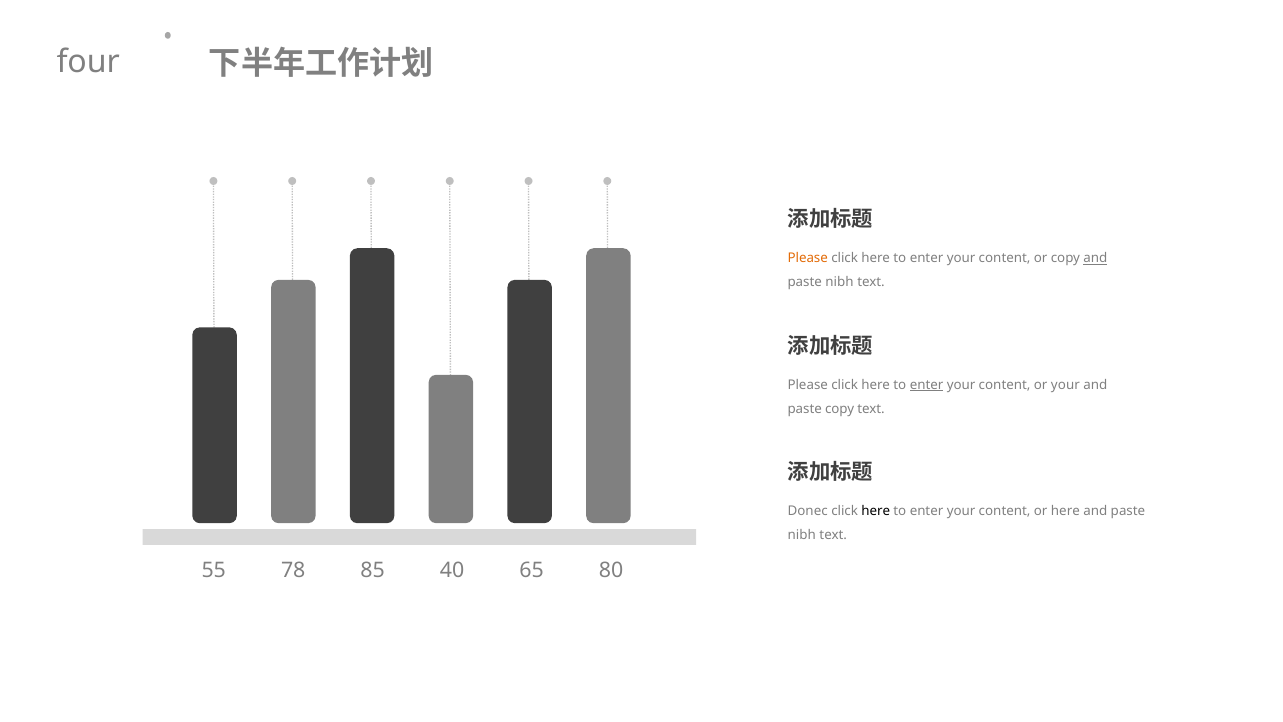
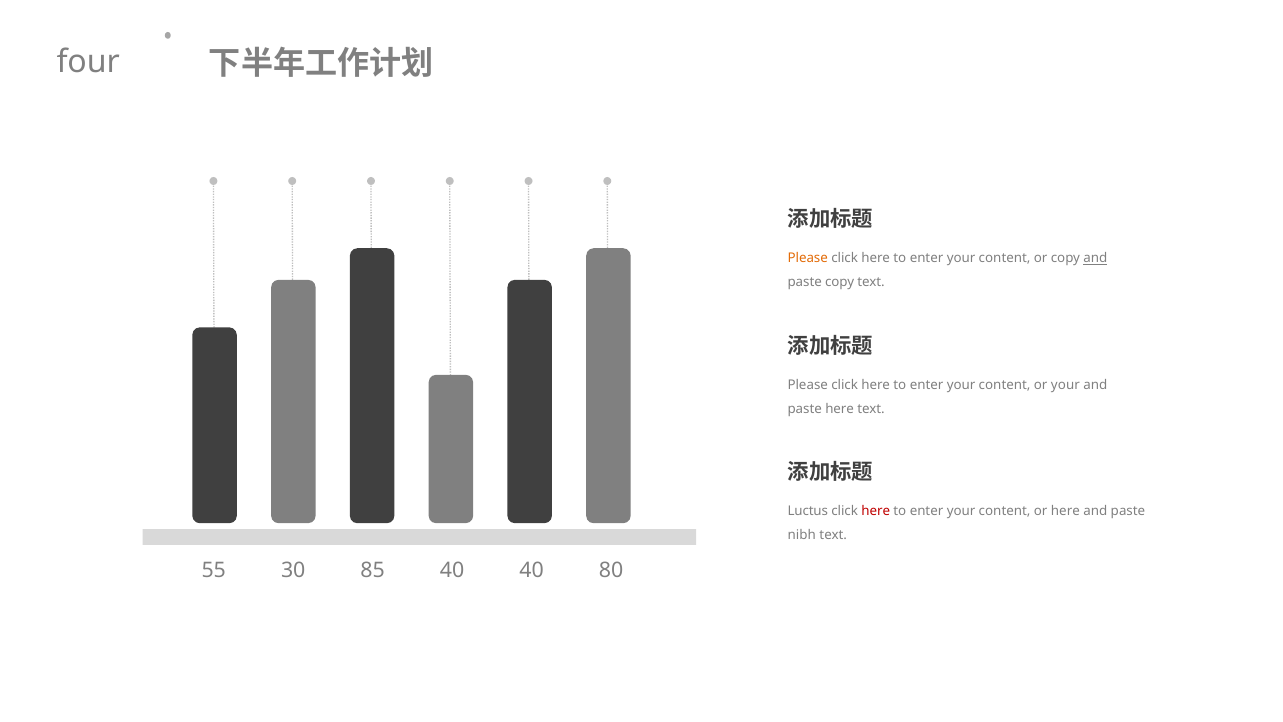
nibh at (840, 282): nibh -> copy
enter at (927, 385) underline: present -> none
paste copy: copy -> here
Donec: Donec -> Luctus
here at (876, 511) colour: black -> red
78: 78 -> 30
40 65: 65 -> 40
